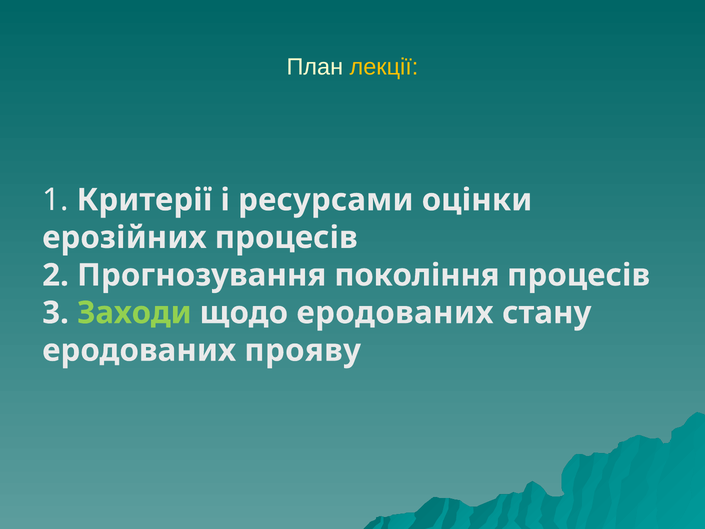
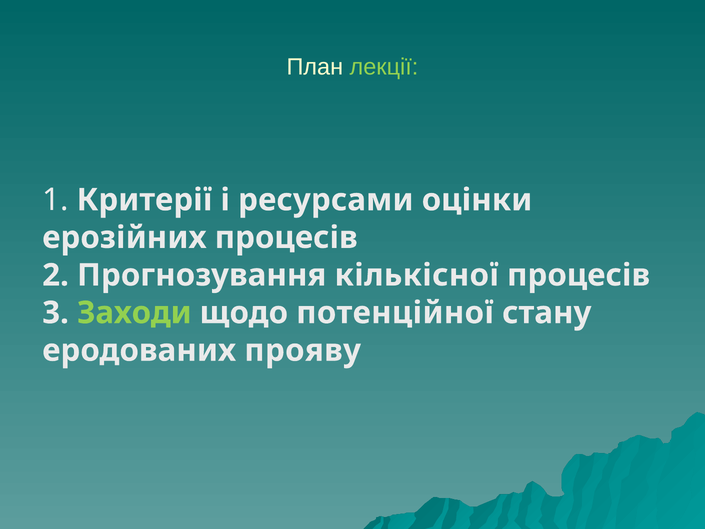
лекції colour: yellow -> light green
покоління: покоління -> кількісної
щодо еродованих: еродованих -> потенційної
